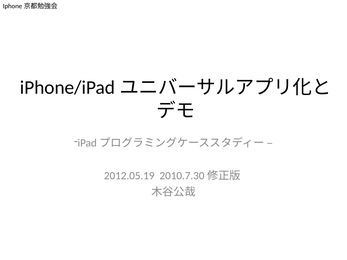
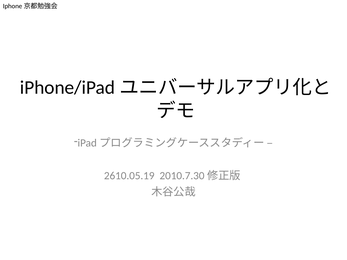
2012.05.19: 2012.05.19 -> 2610.05.19
